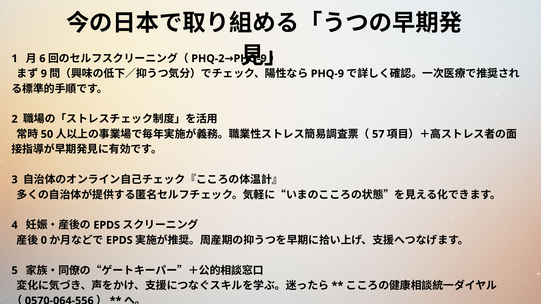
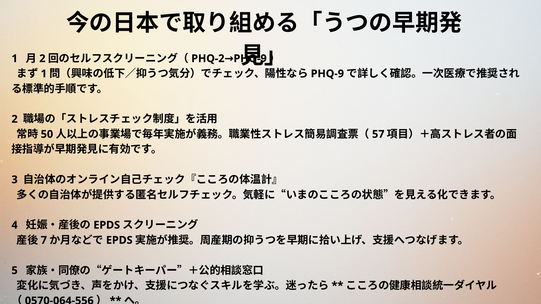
6 at (42, 59): 6 -> 2
9 at (44, 74): 9 -> 1
0: 0 -> 7
